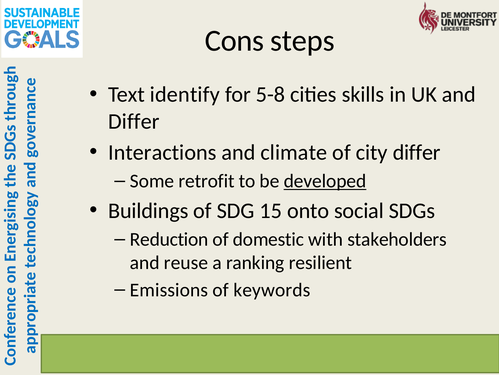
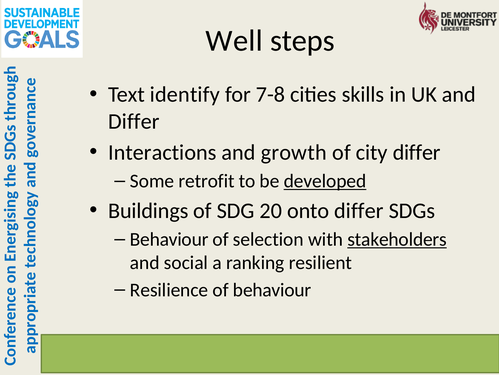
Cons: Cons -> Well
5-8: 5-8 -> 7-8
climate: climate -> growth
15: 15 -> 20
onto social: social -> differ
Reduction at (169, 239): Reduction -> Behaviour
domestic: domestic -> selection
stakeholders underline: none -> present
reuse: reuse -> social
Emissions: Emissions -> Resilience
of keywords: keywords -> behaviour
